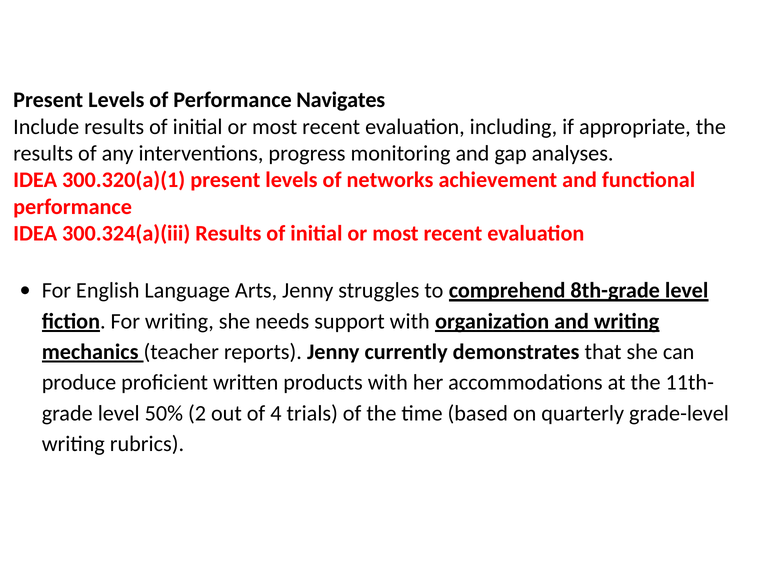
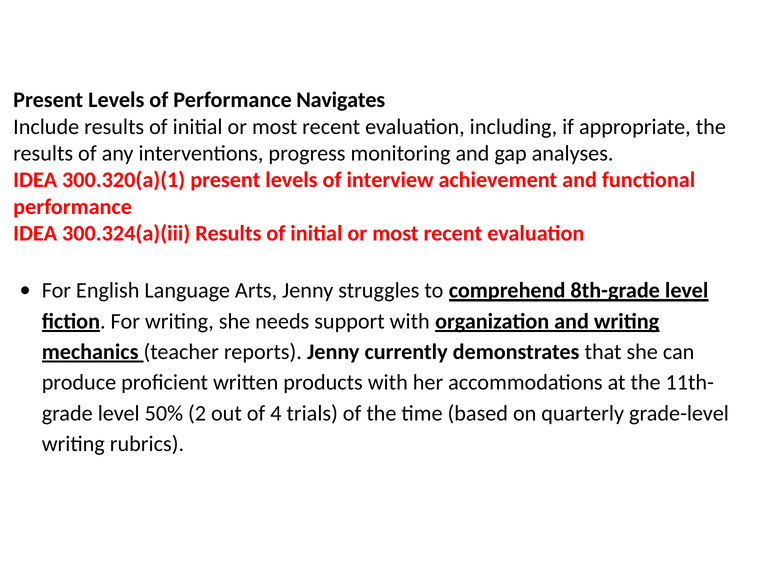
networks: networks -> interview
